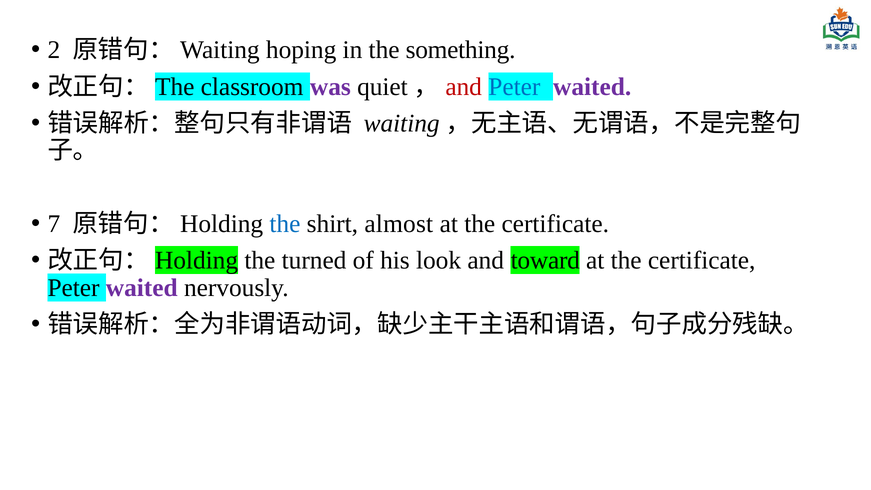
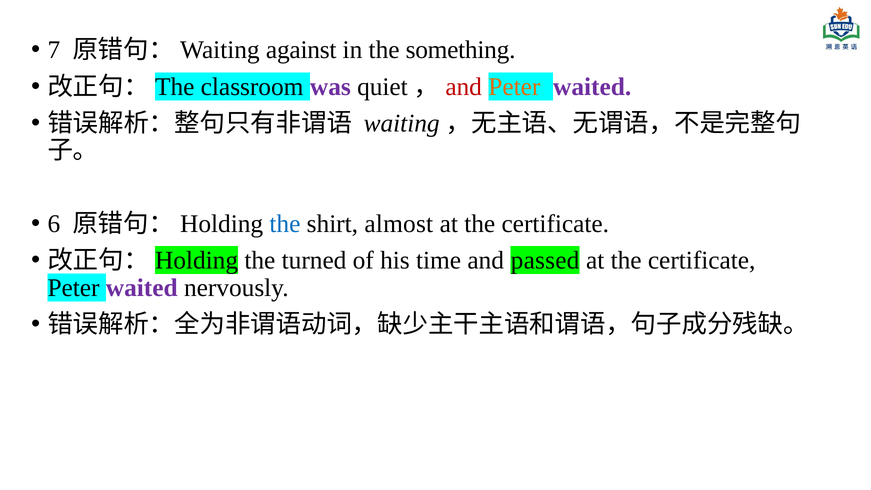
2: 2 -> 7
hoping: hoping -> against
Peter at (514, 87) colour: blue -> orange
7: 7 -> 6
look: look -> time
toward: toward -> passed
